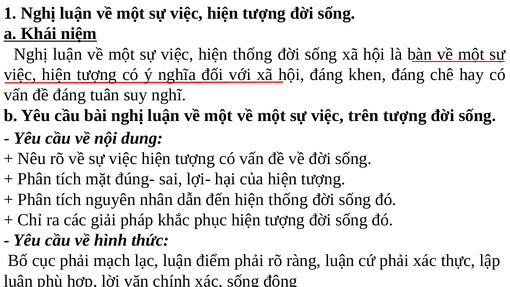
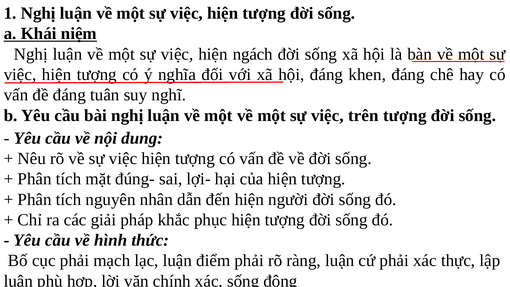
việc hiện thống: thống -> ngách
đến hiện thống: thống -> người
